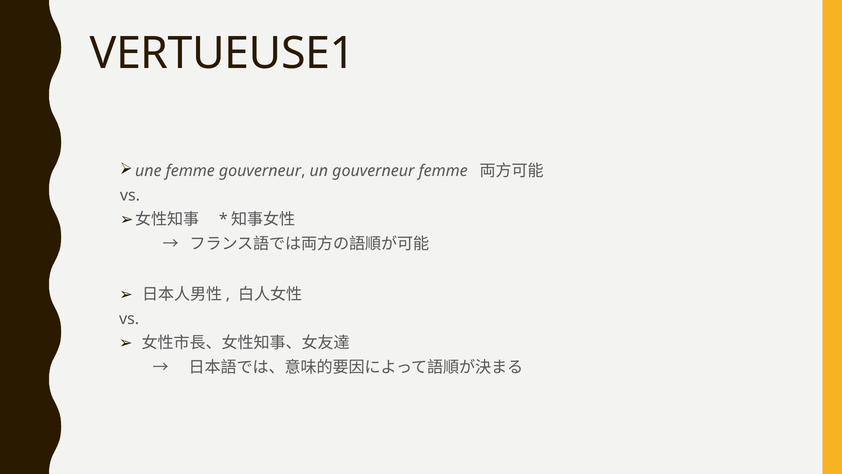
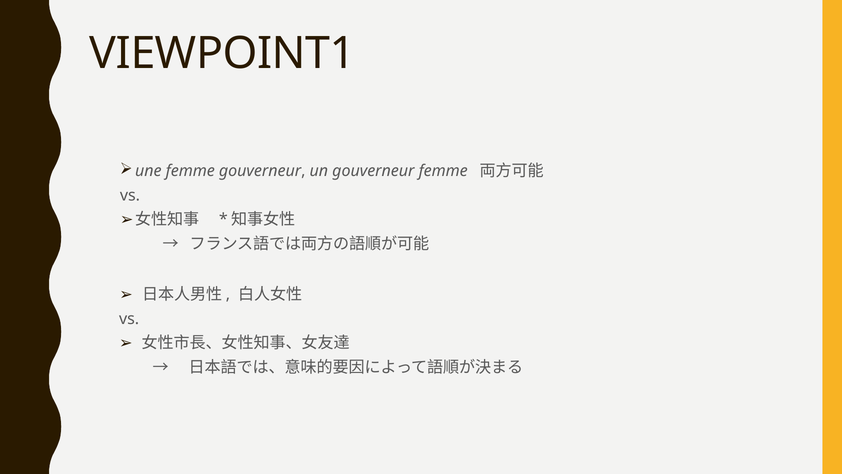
VERTUEUSE1: VERTUEUSE1 -> VIEWPOINT1
